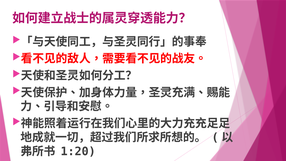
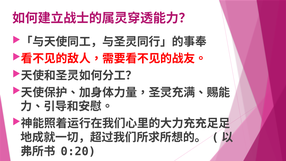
1:20: 1:20 -> 0:20
